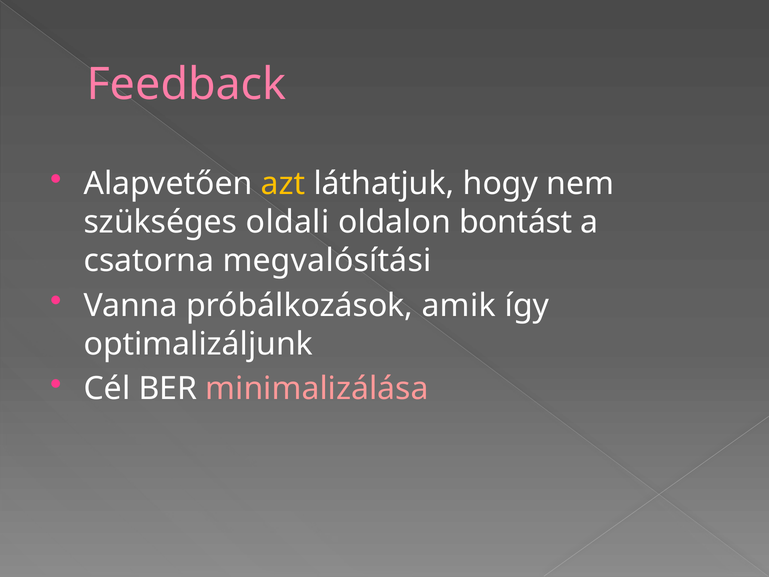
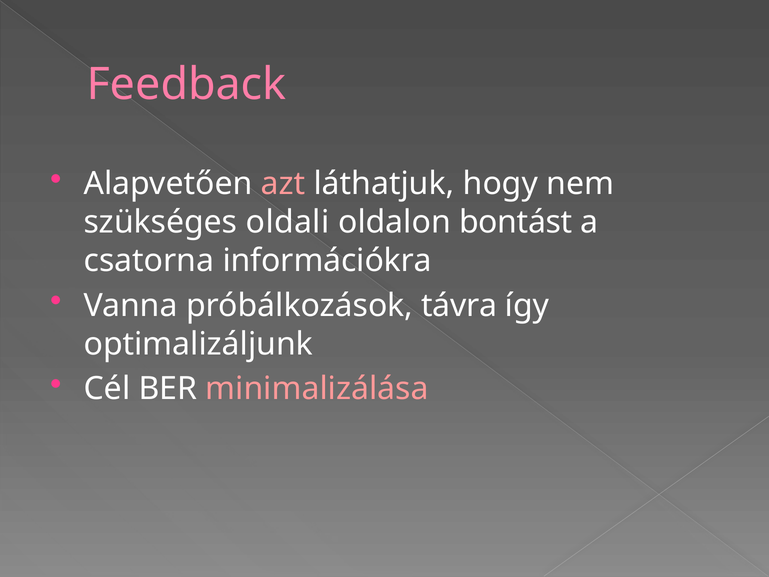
azt colour: yellow -> pink
megvalósítási: megvalósítási -> információkra
amik: amik -> távra
